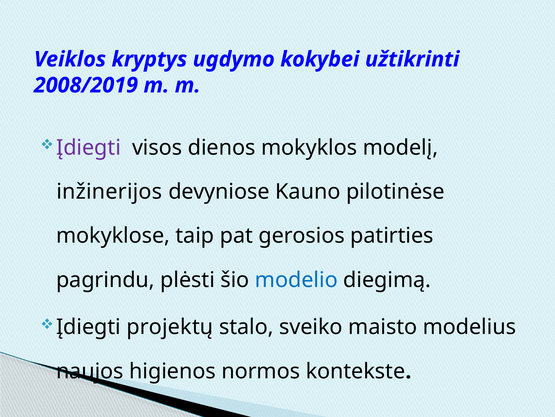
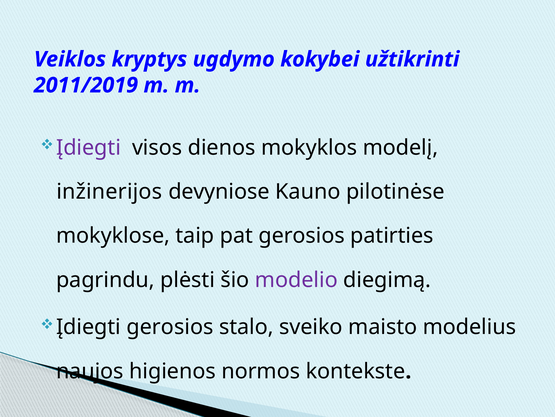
2008/2019: 2008/2019 -> 2011/2019
modelio colour: blue -> purple
Įdiegti projektų: projektų -> gerosios
